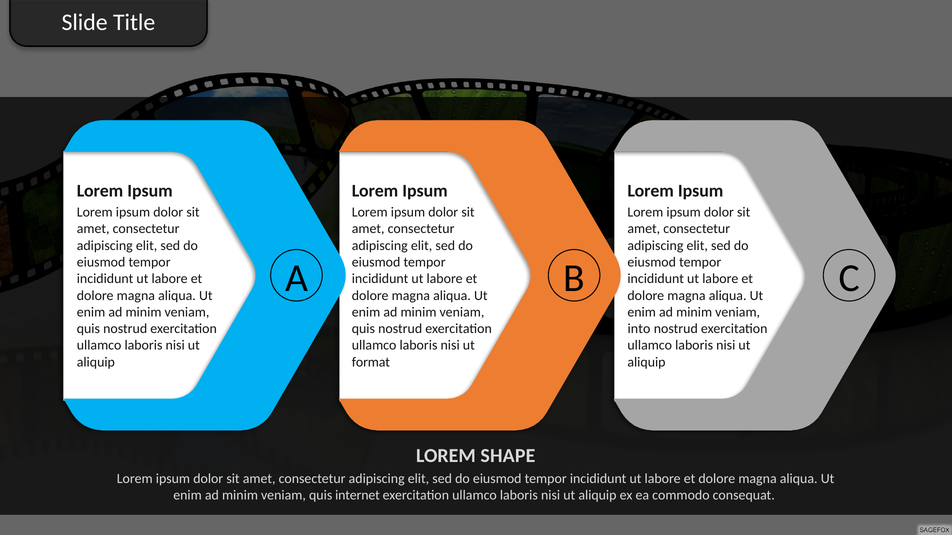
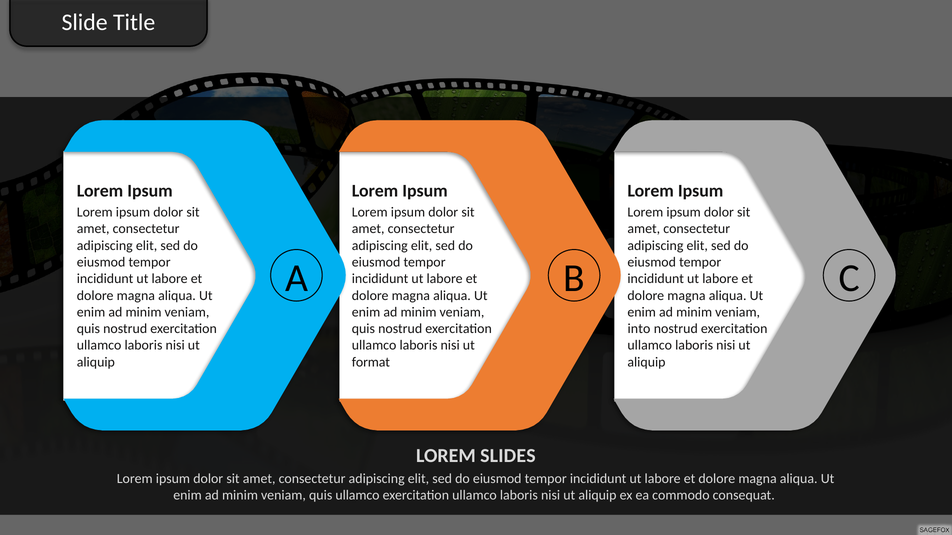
SHAPE: SHAPE -> SLIDES
quis internet: internet -> ullamco
